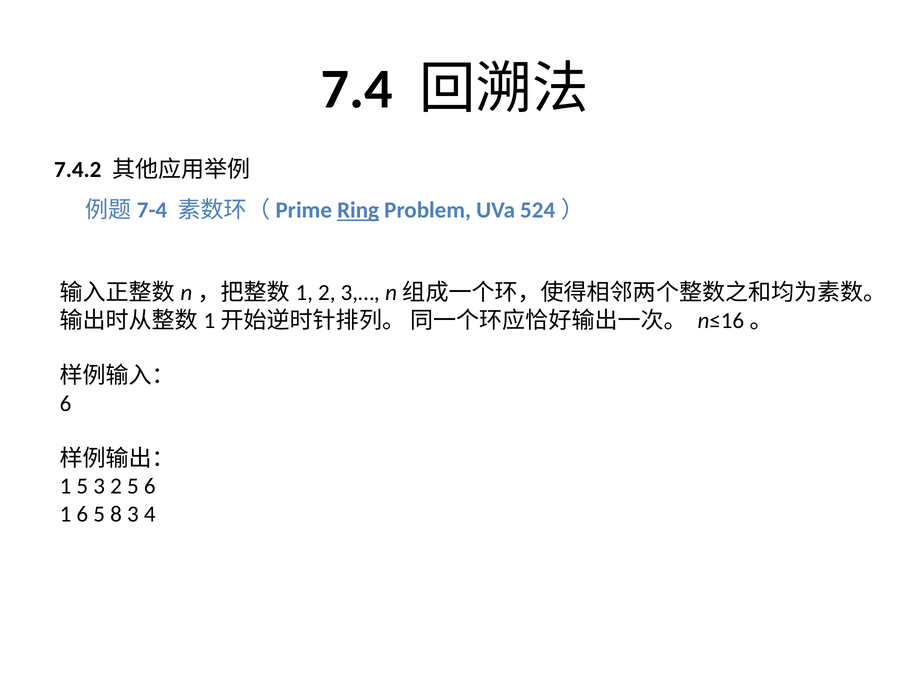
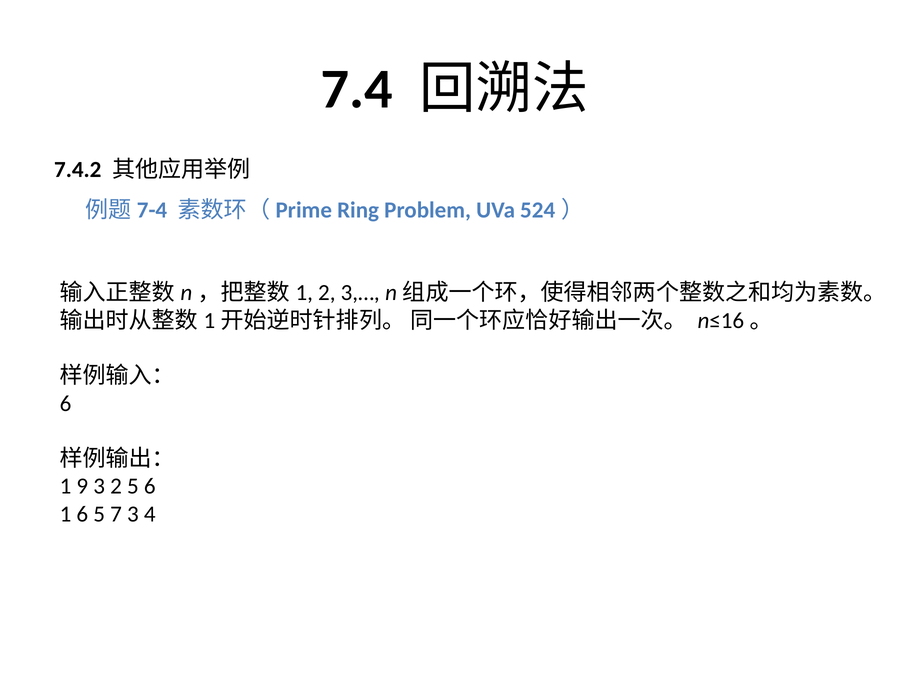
Ring underline: present -> none
1 5: 5 -> 9
8: 8 -> 7
